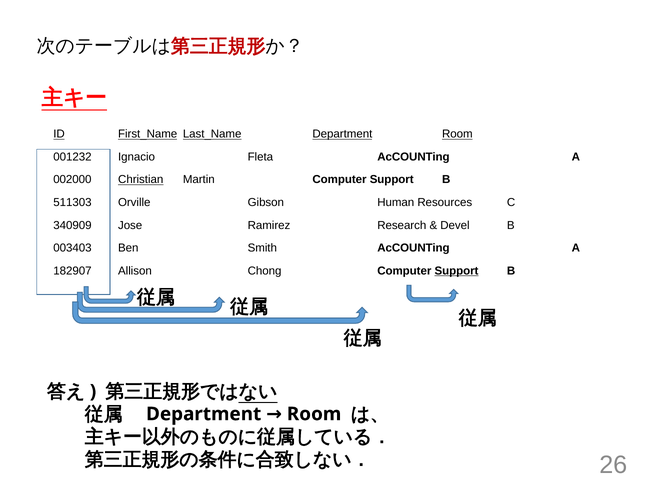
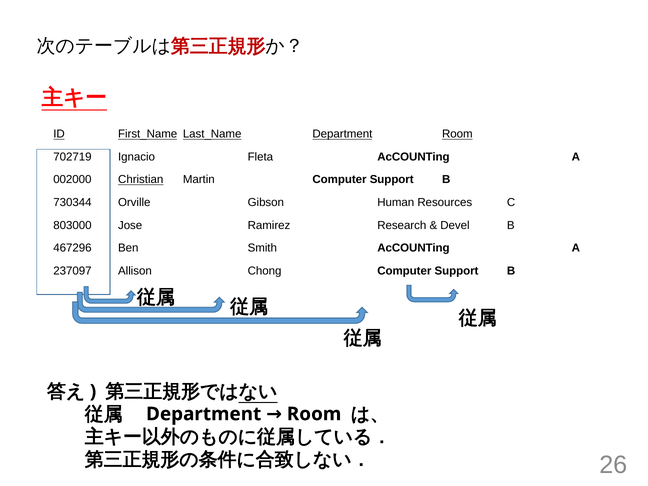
001232: 001232 -> 702719
511303: 511303 -> 730344
340909: 340909 -> 803000
003403: 003403 -> 467296
182907: 182907 -> 237097
Support at (457, 271) underline: present -> none
